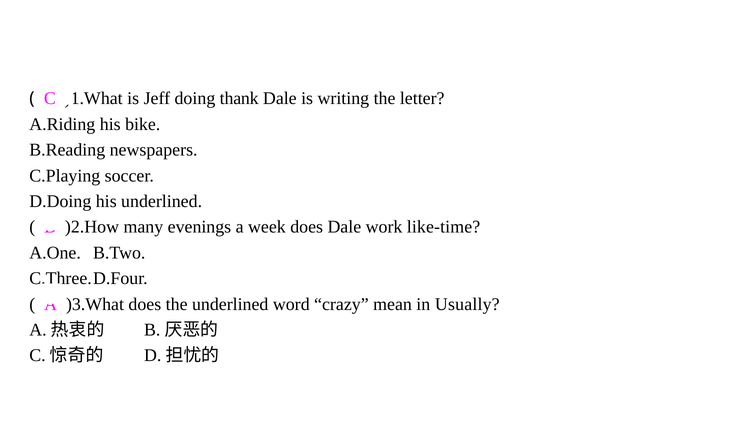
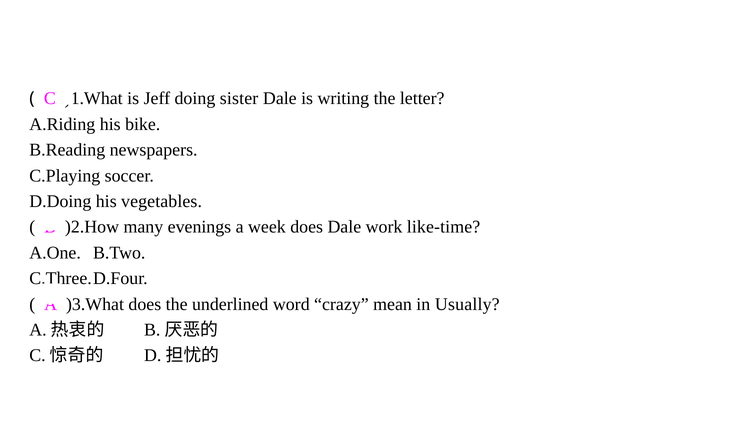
thank: thank -> sister
his underlined: underlined -> vegetables
